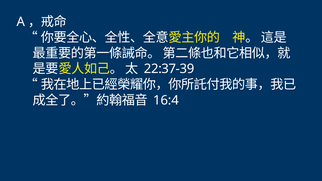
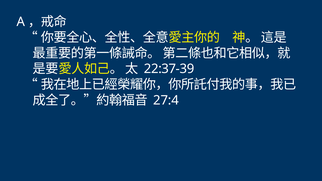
16:4: 16:4 -> 27:4
